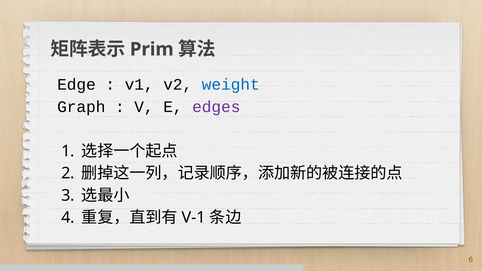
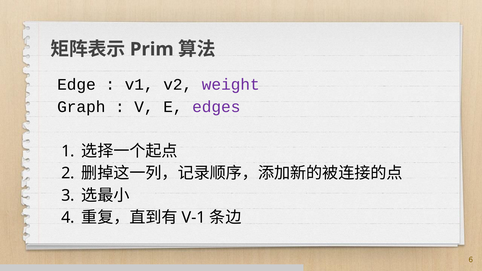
weight colour: blue -> purple
